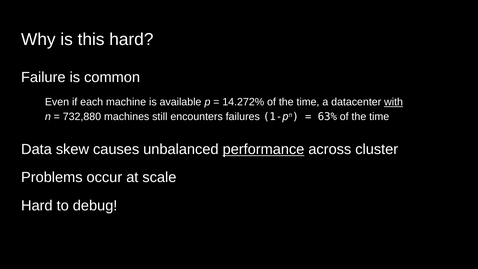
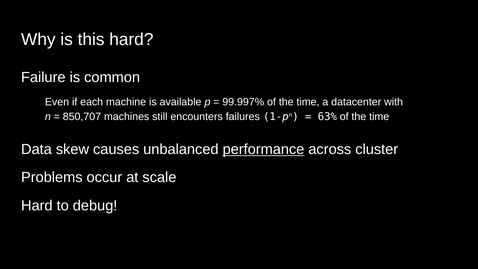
14.272%: 14.272% -> 99.997%
with underline: present -> none
732,880: 732,880 -> 850,707
